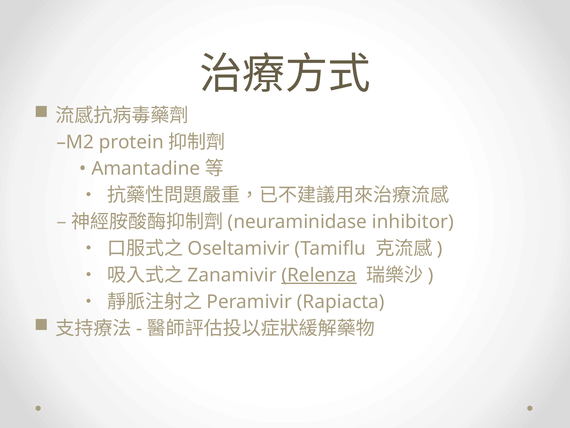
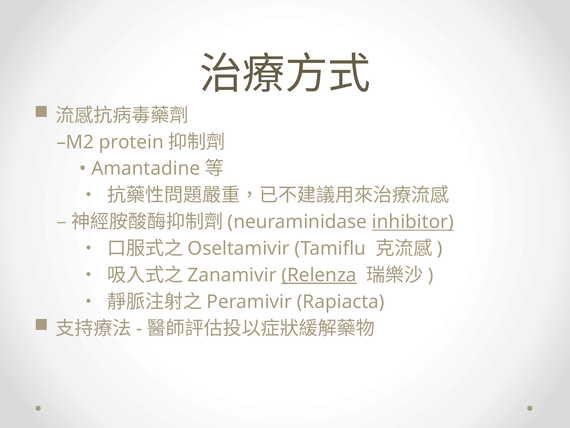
inhibitor underline: none -> present
